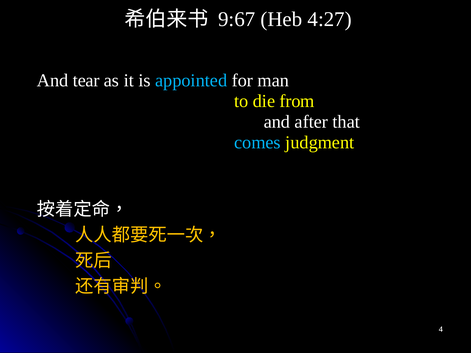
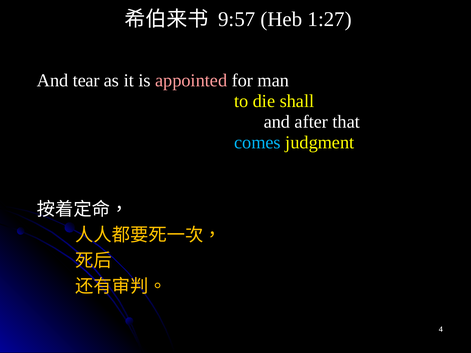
9:67: 9:67 -> 9:57
4:27: 4:27 -> 1:27
appointed colour: light blue -> pink
from: from -> shall
